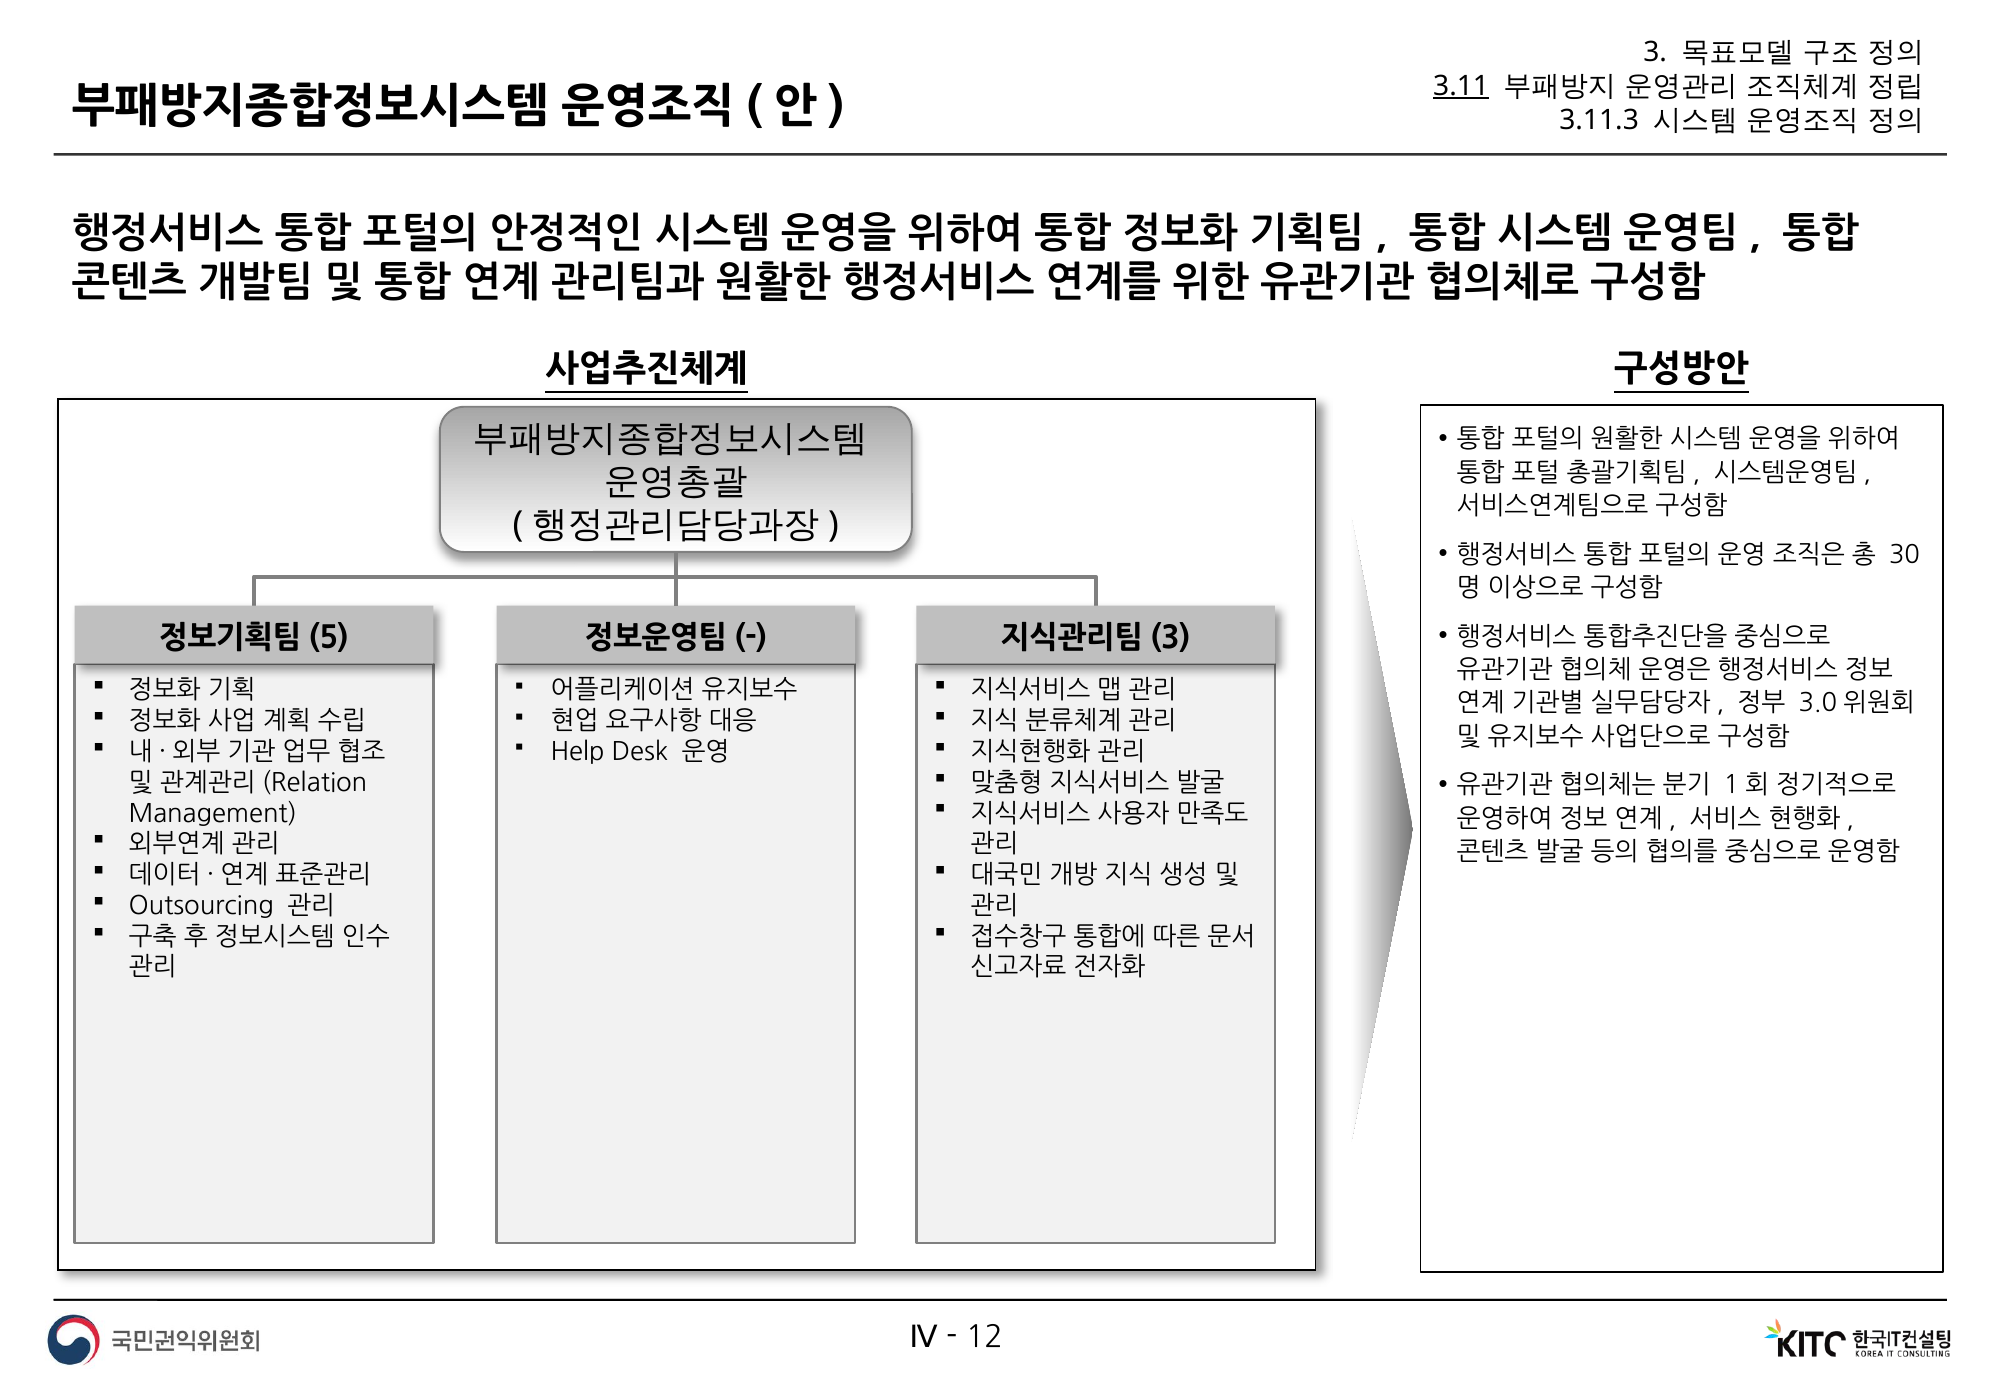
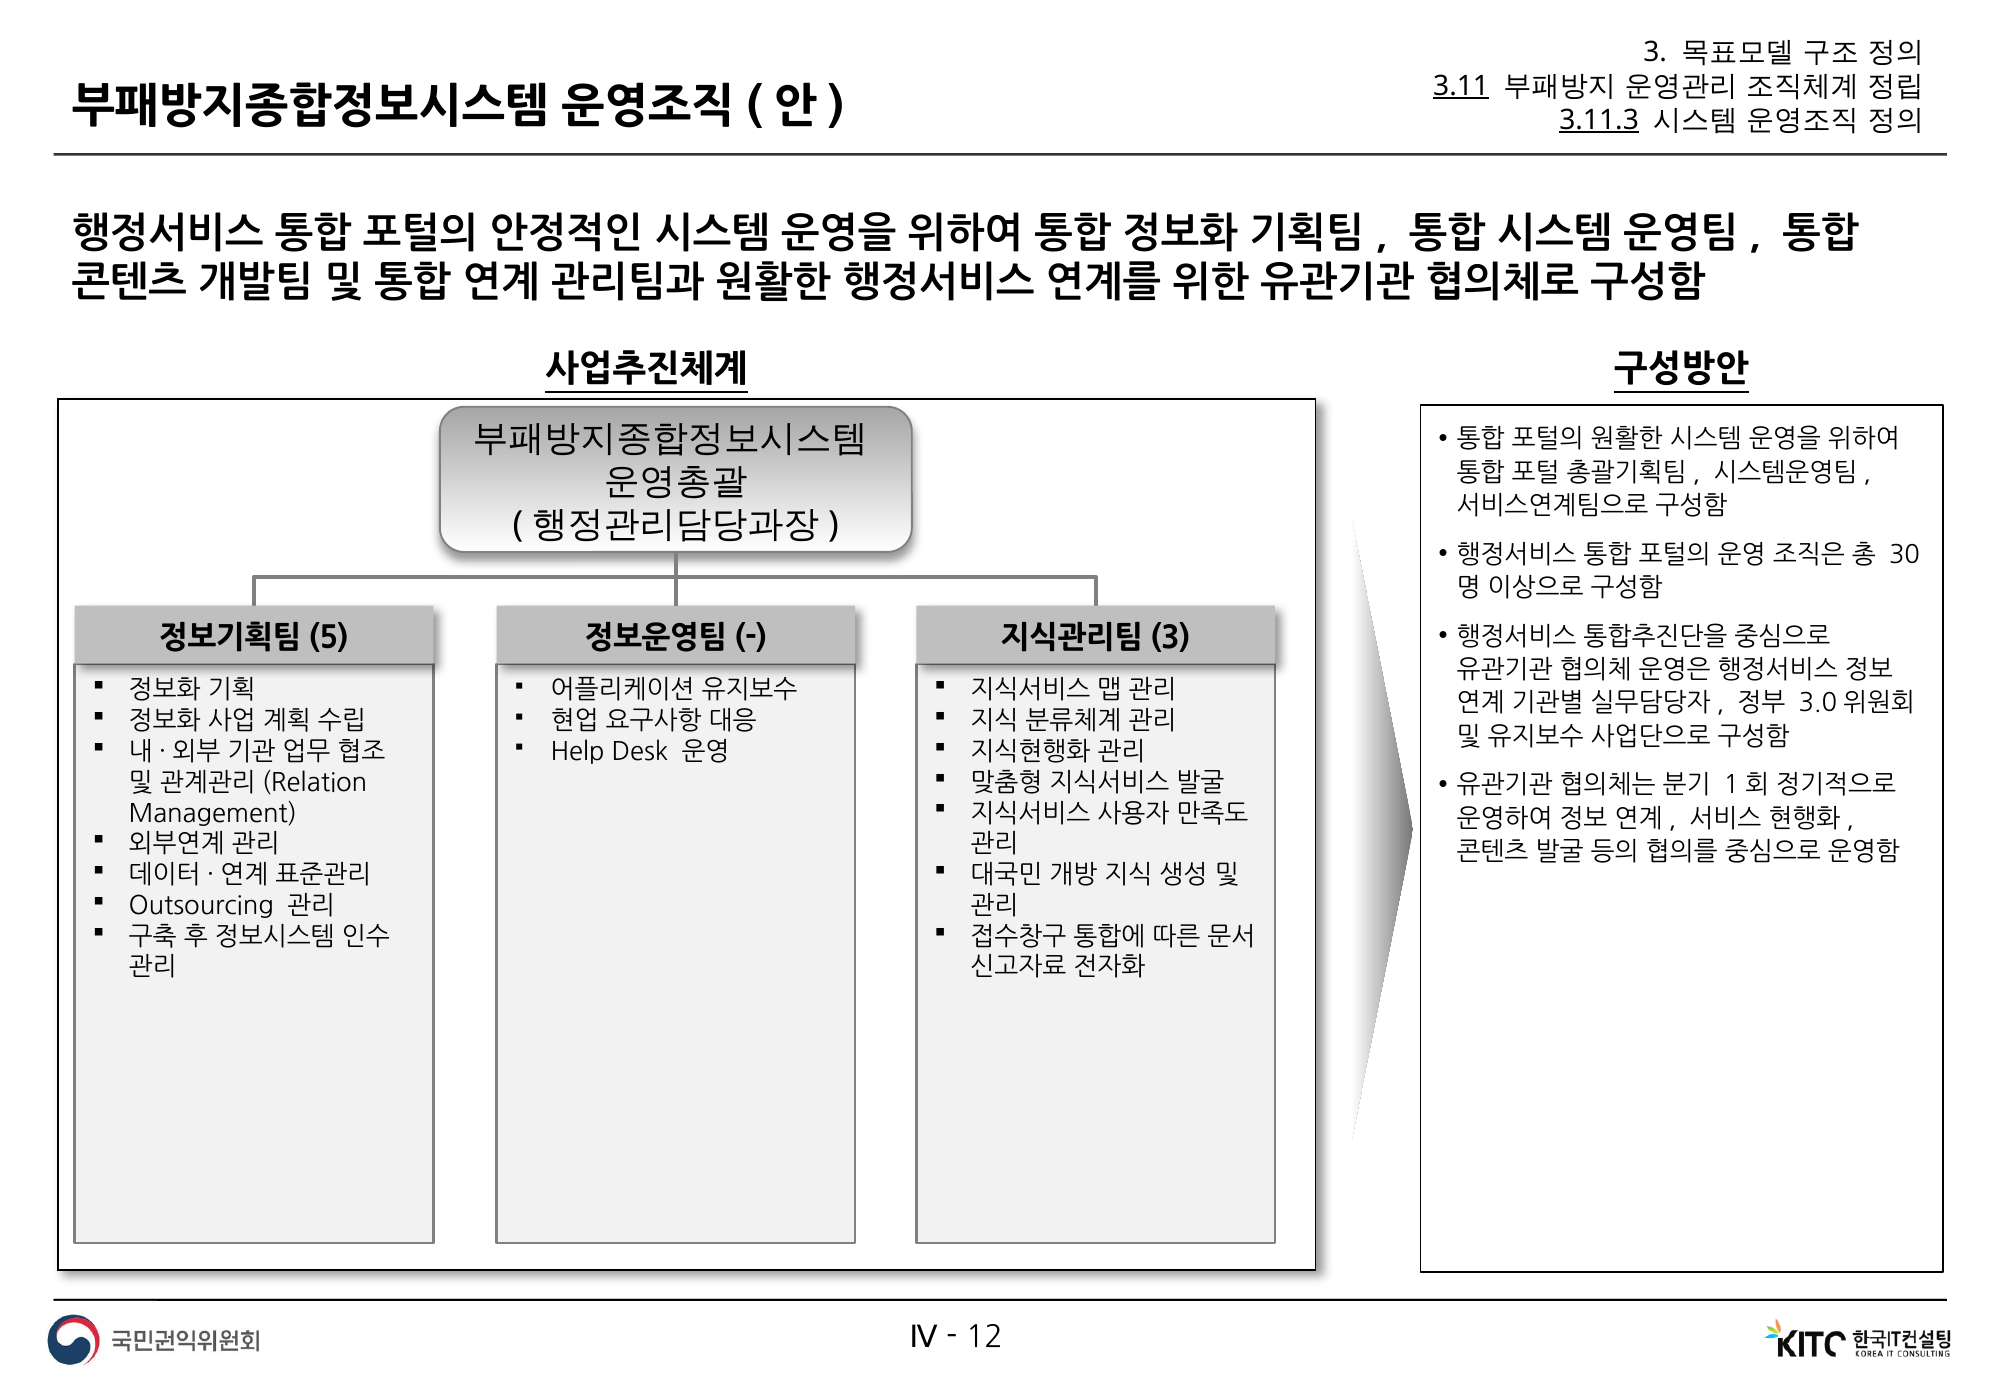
3.11.3 underline: none -> present
